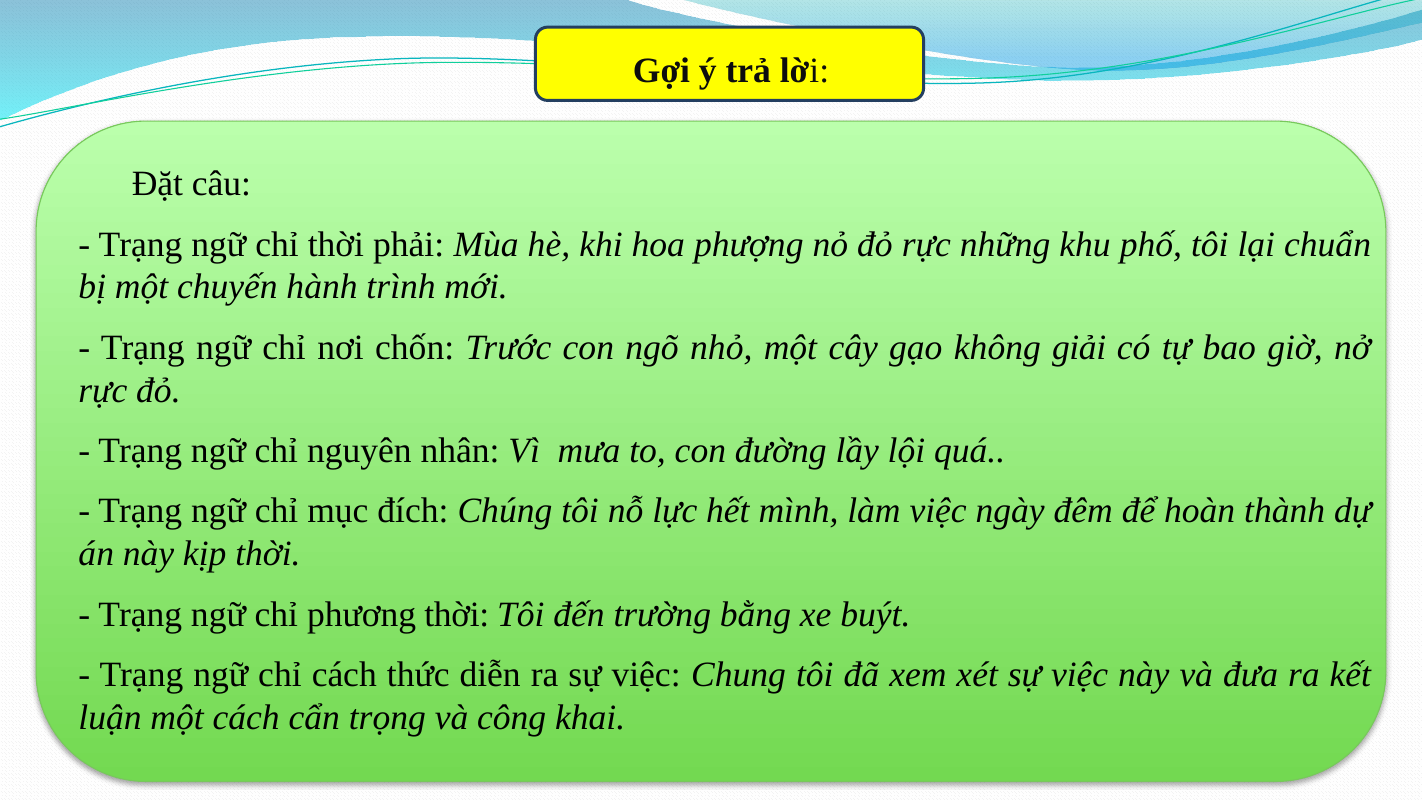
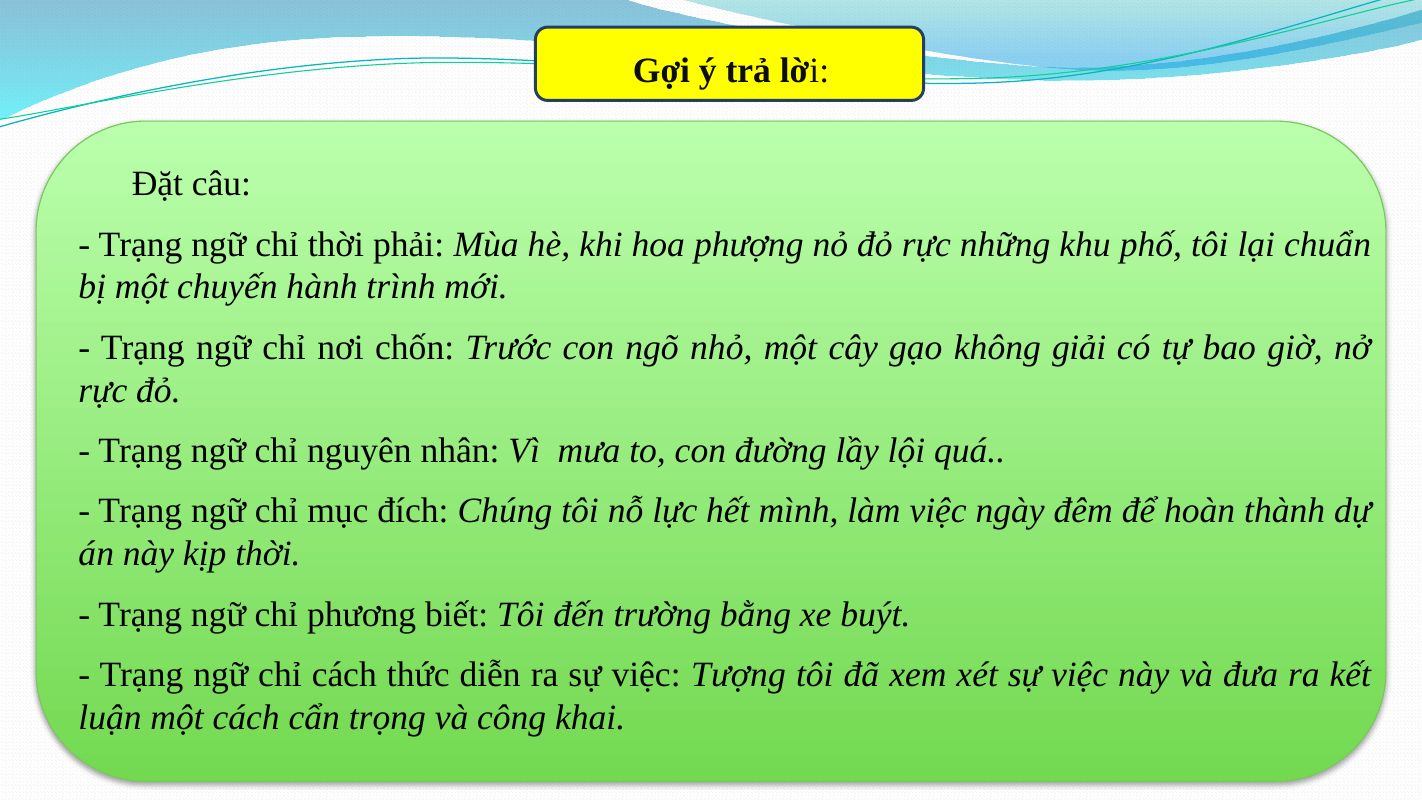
phương thời: thời -> biết
Chung: Chung -> Tượng
